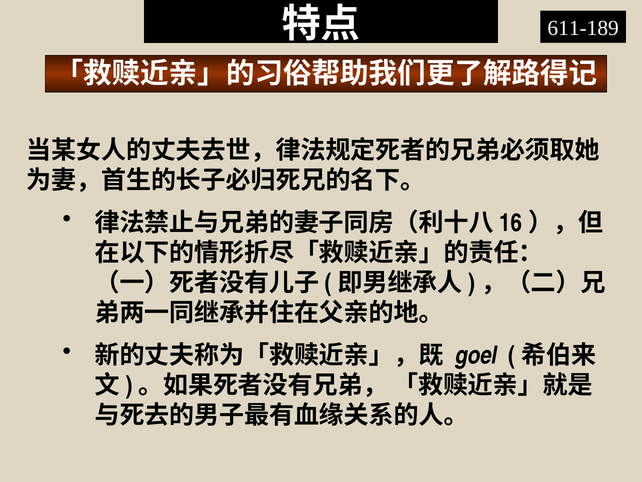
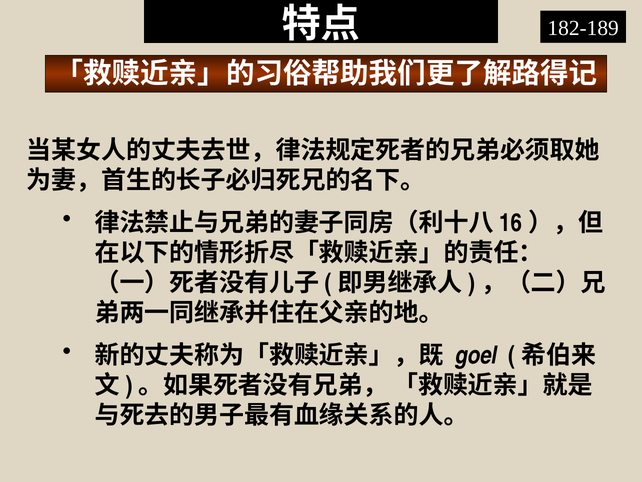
611-189: 611-189 -> 182-189
